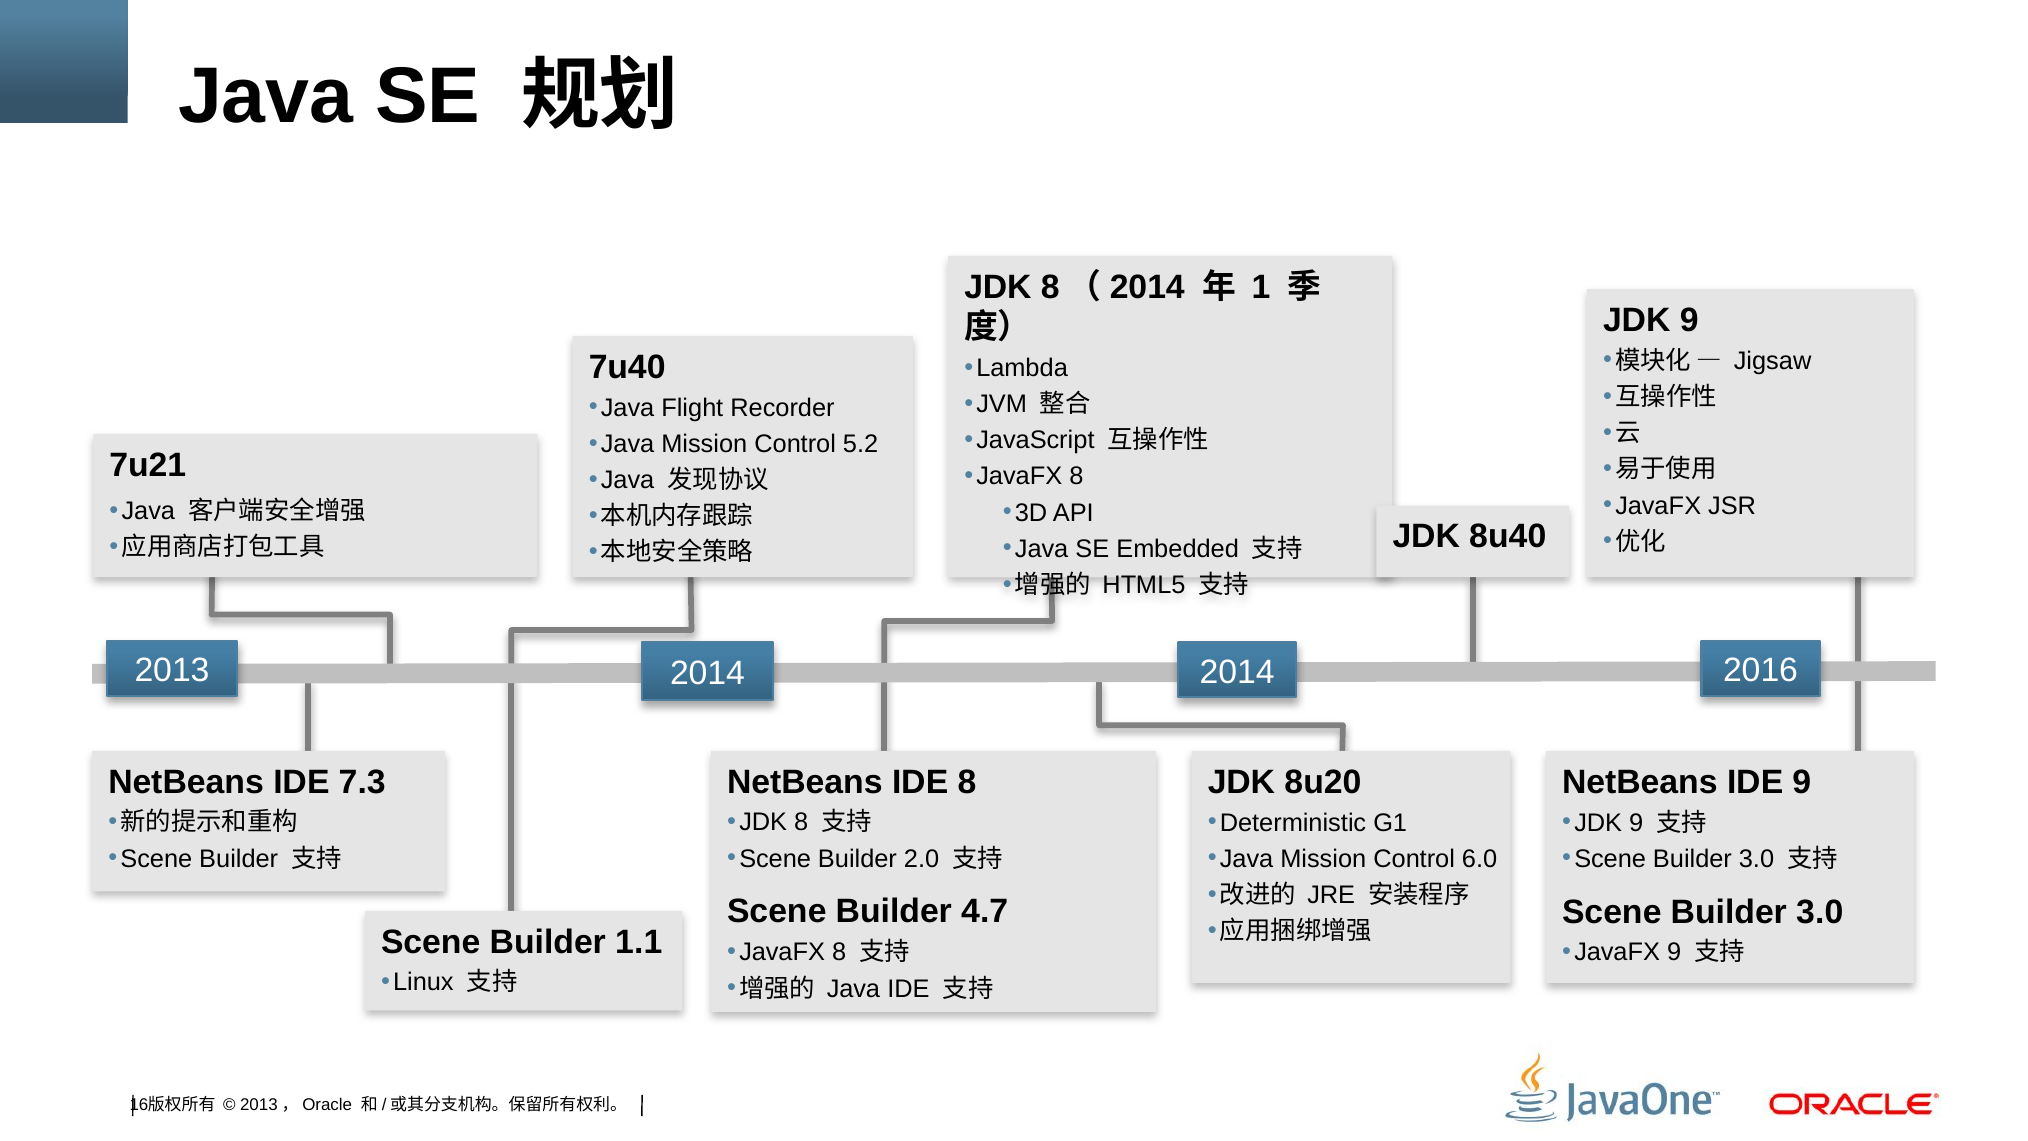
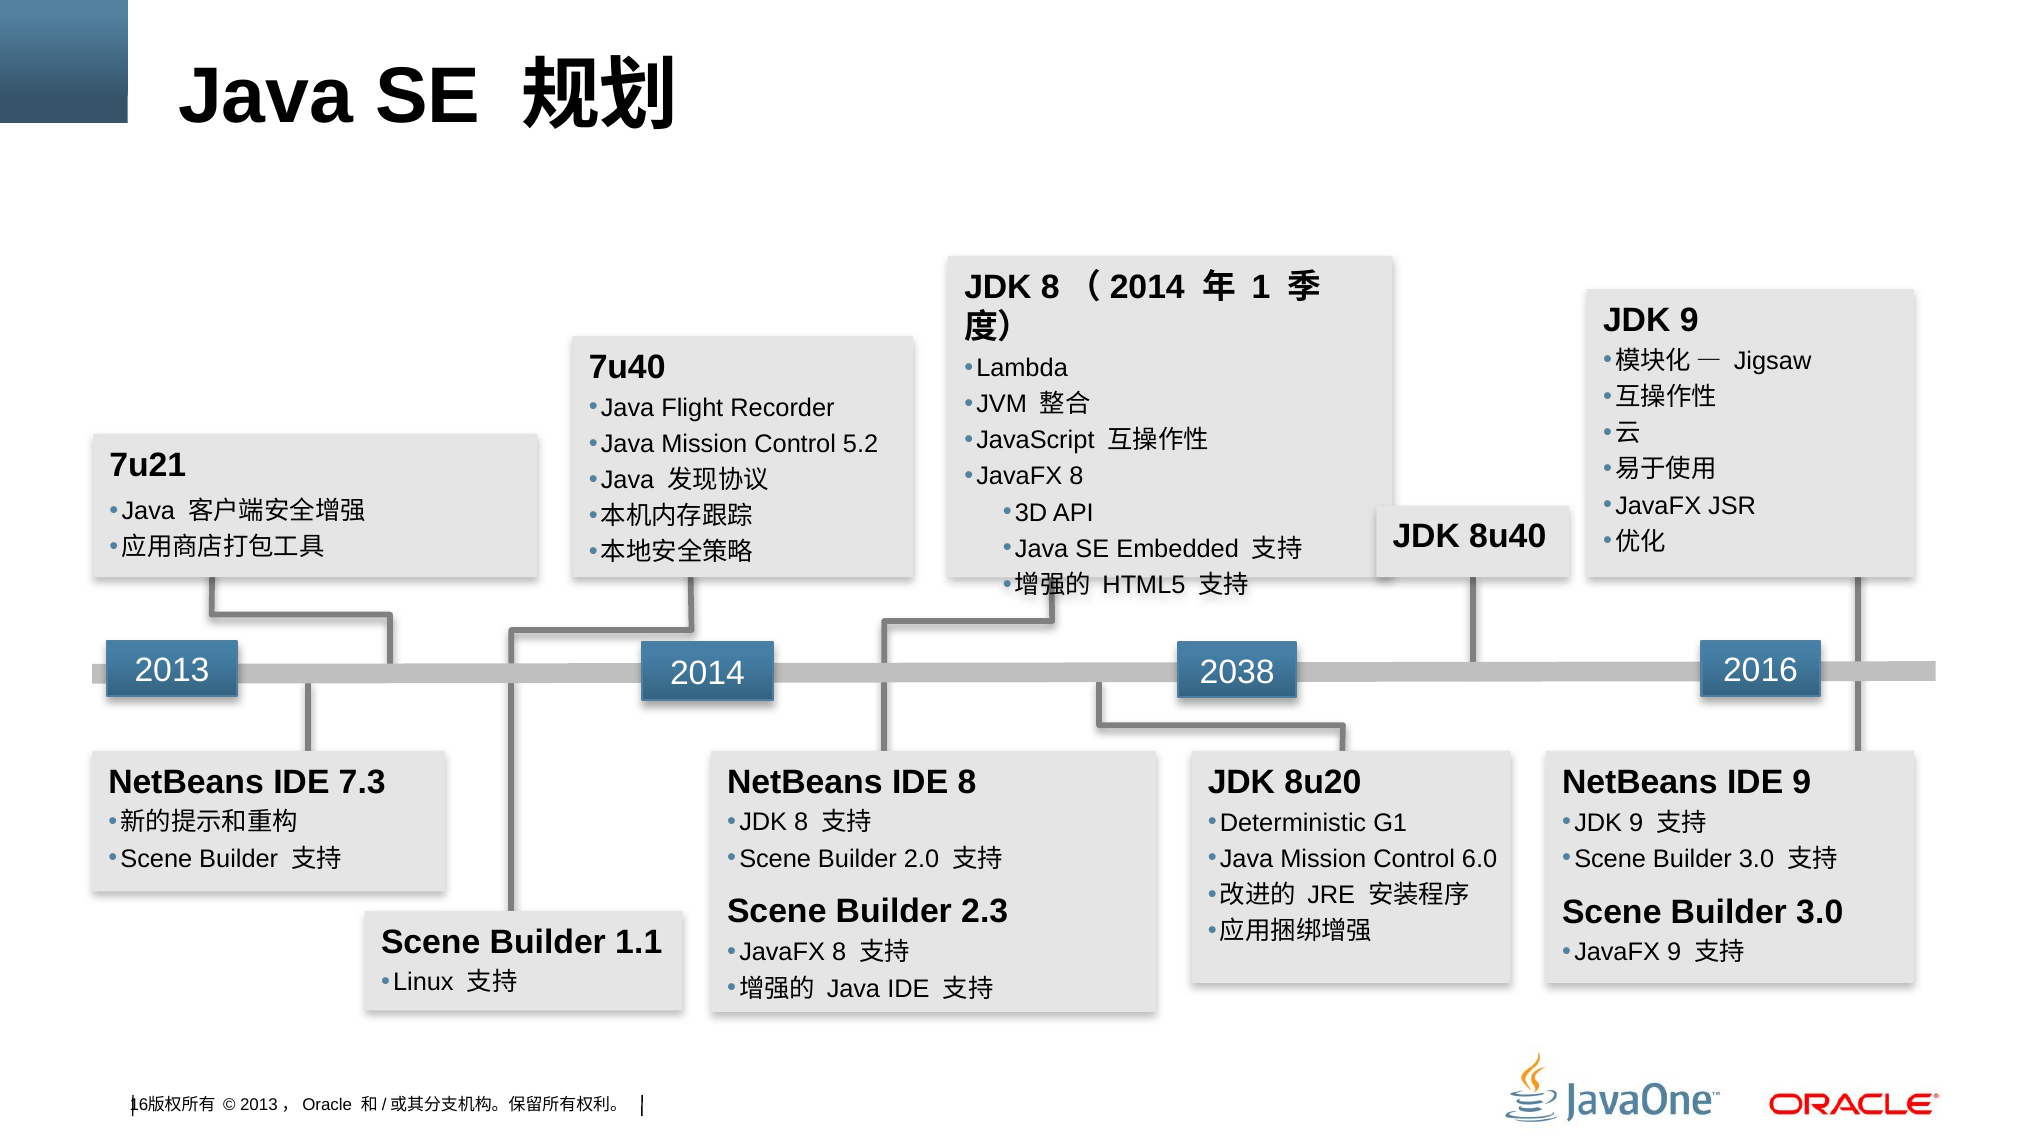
2014 at (1237, 672): 2014 -> 2038
4.7: 4.7 -> 2.3
